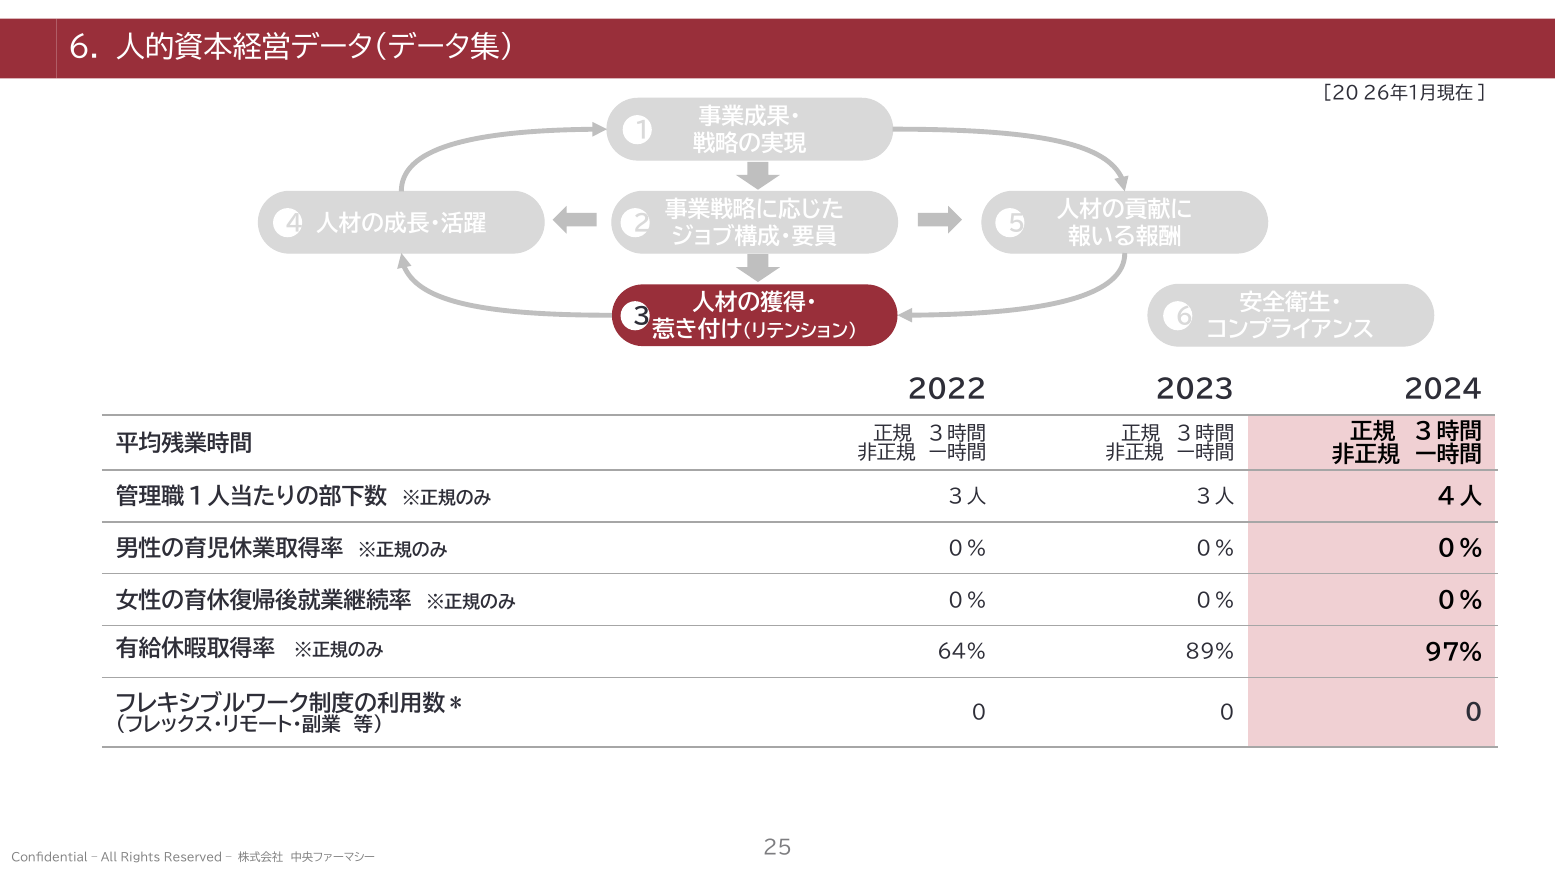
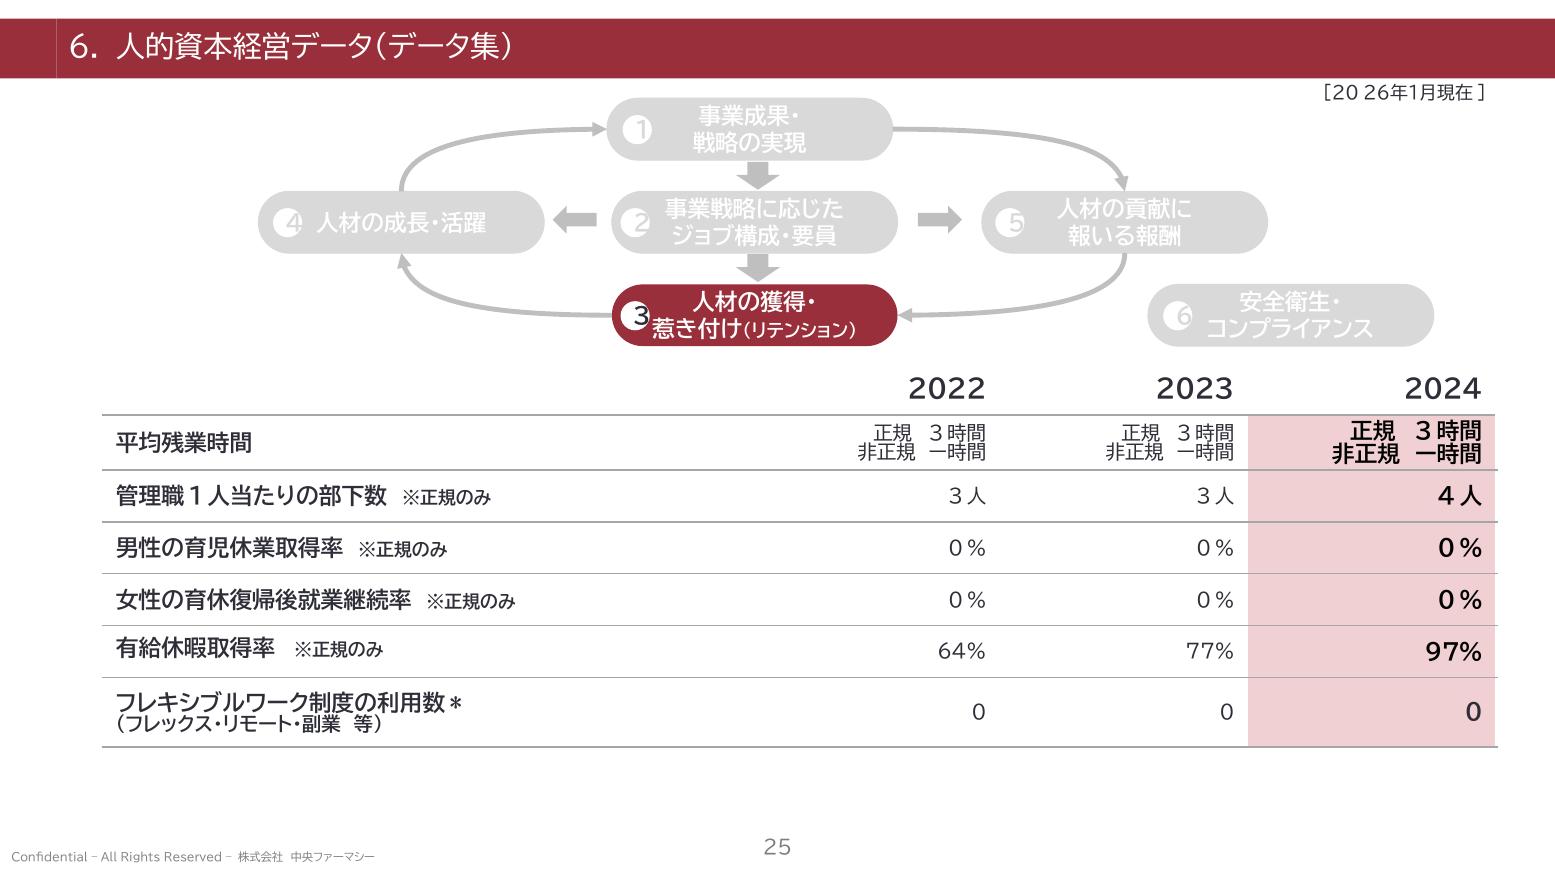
89%: 89% -> 77%
